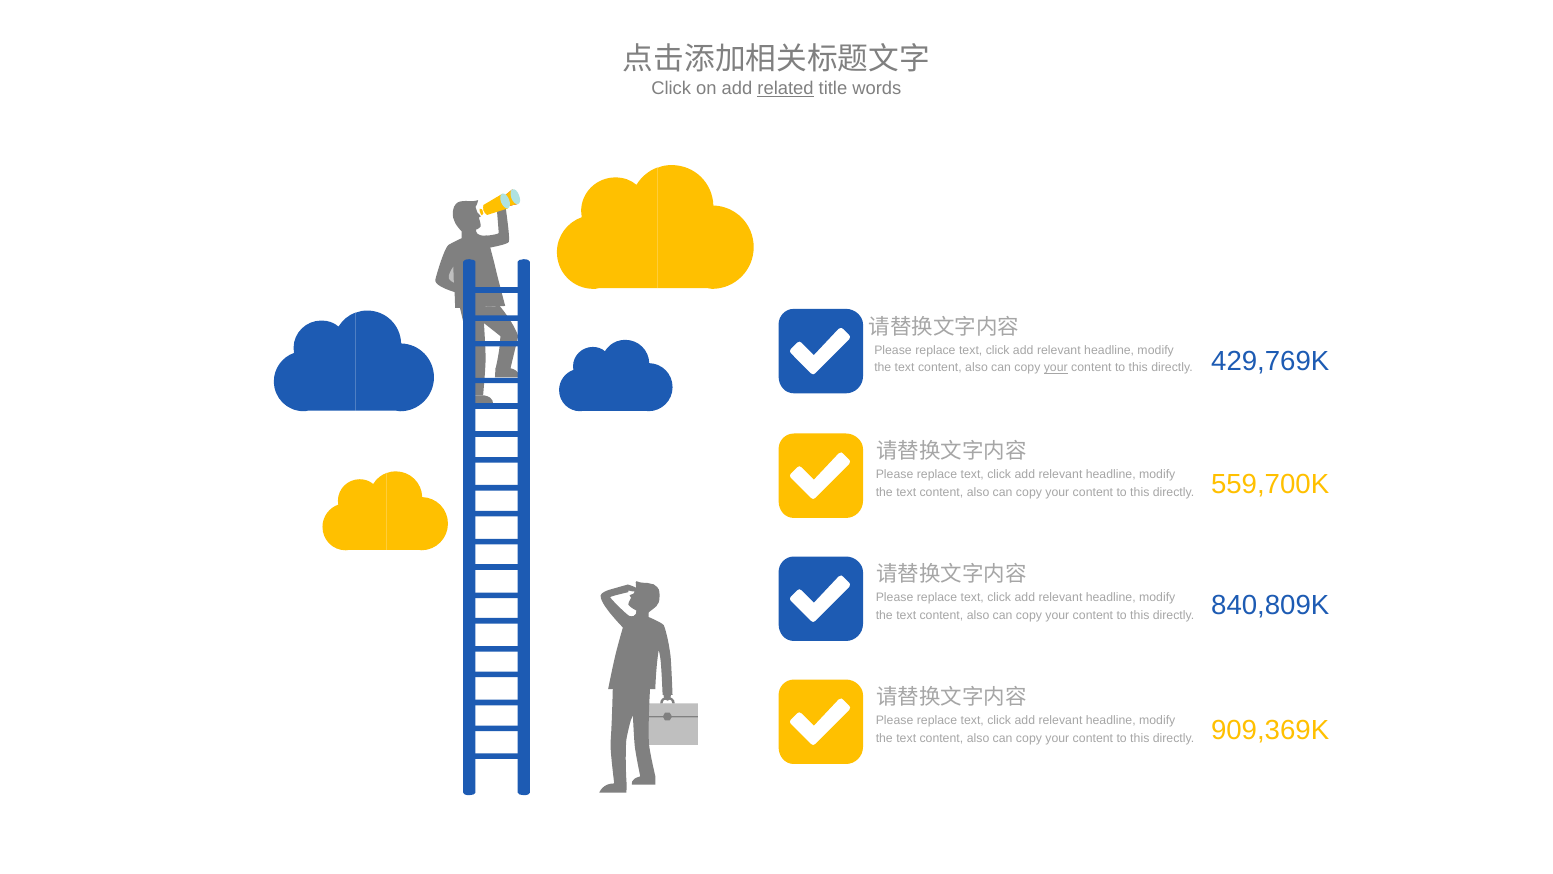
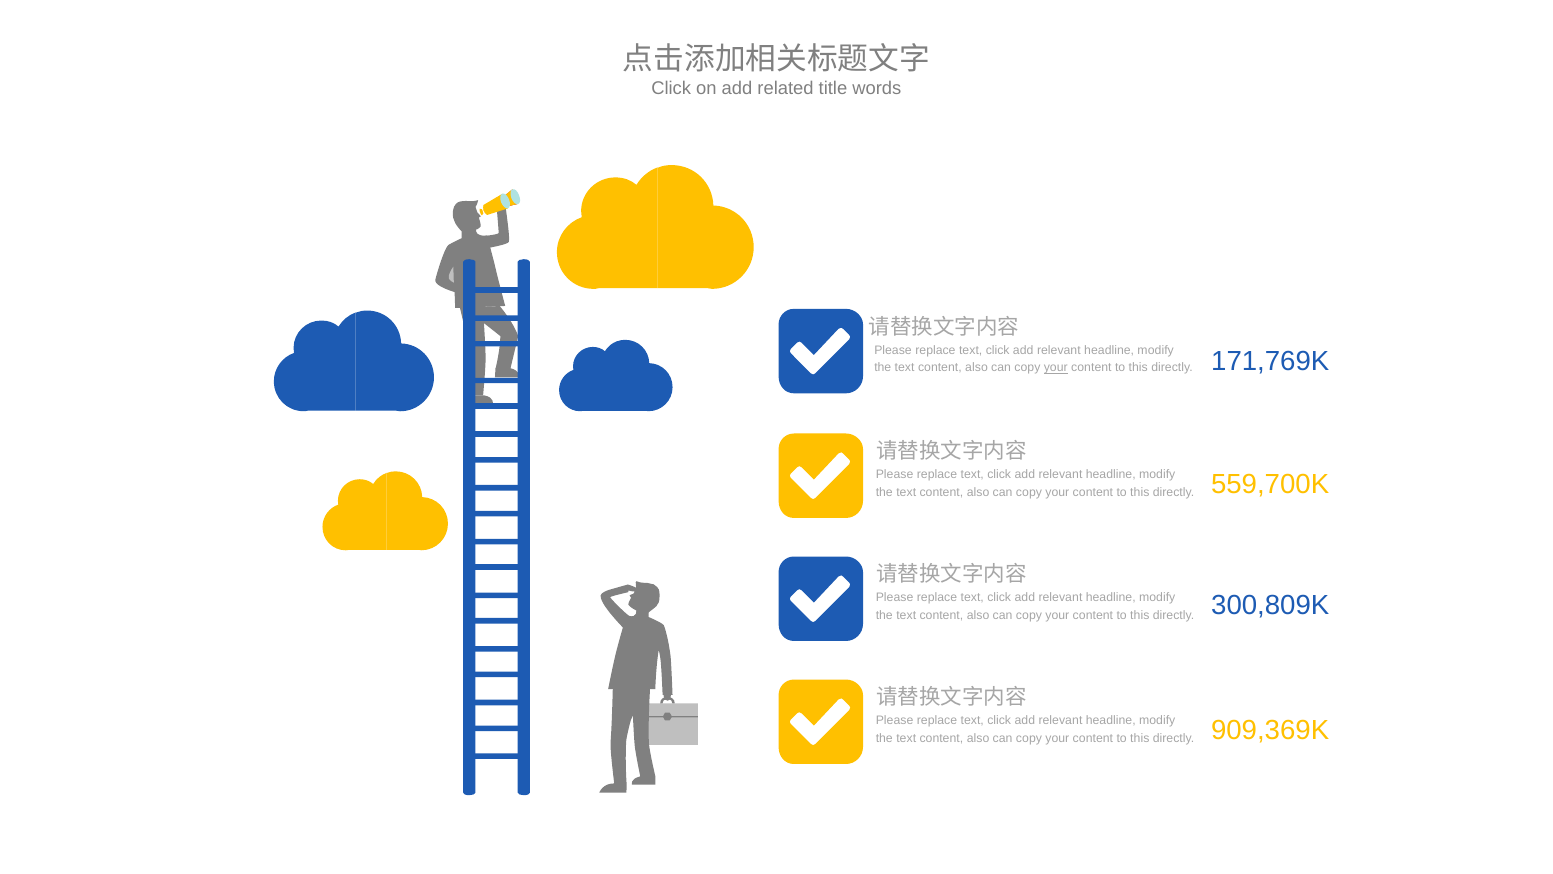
related underline: present -> none
429,769K: 429,769K -> 171,769K
840,809K: 840,809K -> 300,809K
